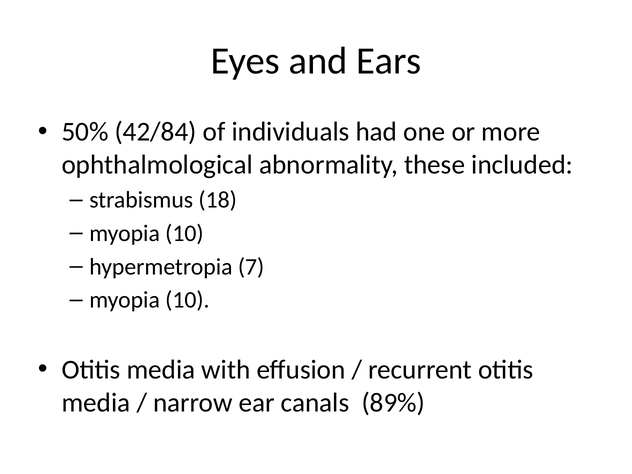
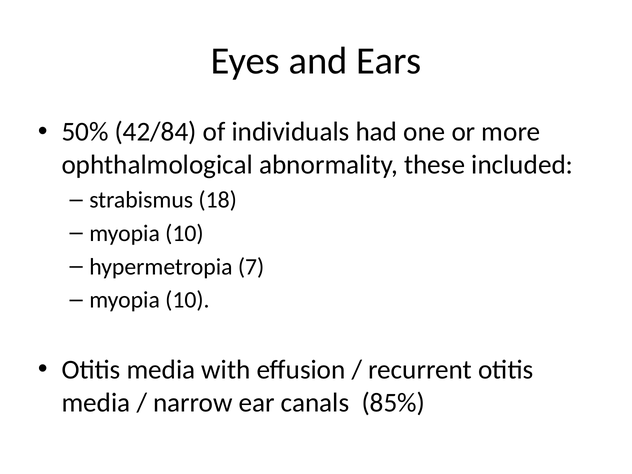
89%: 89% -> 85%
